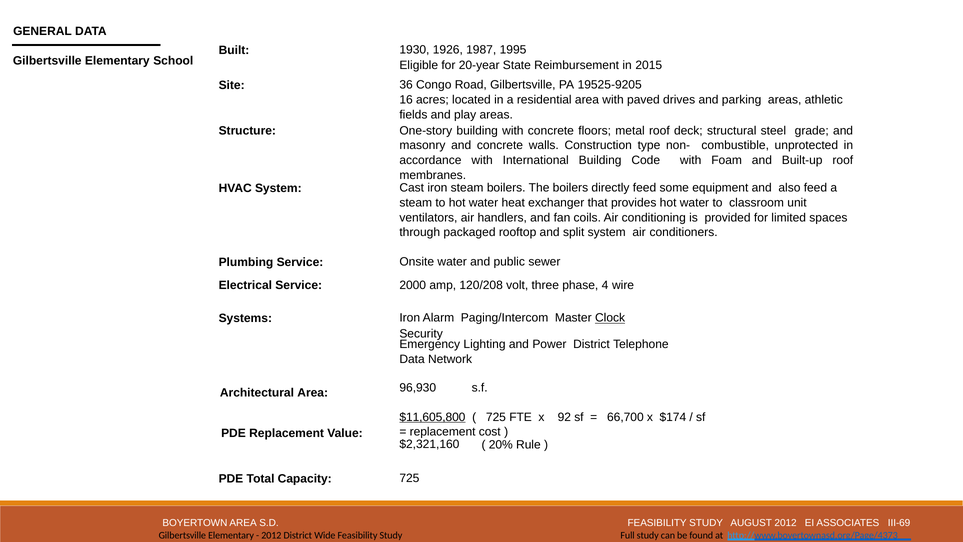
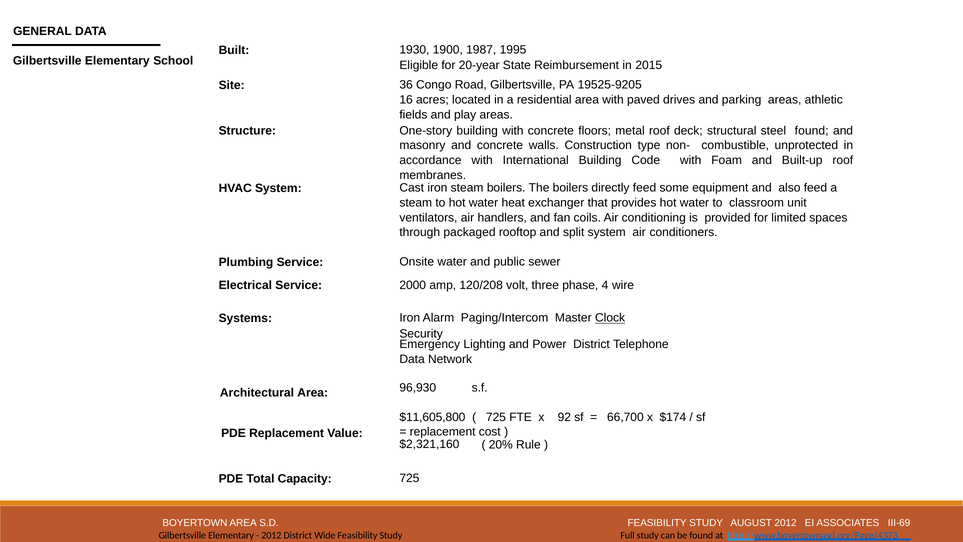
1926: 1926 -> 1900
steel grade: grade -> found
$11,605,800 underline: present -> none
